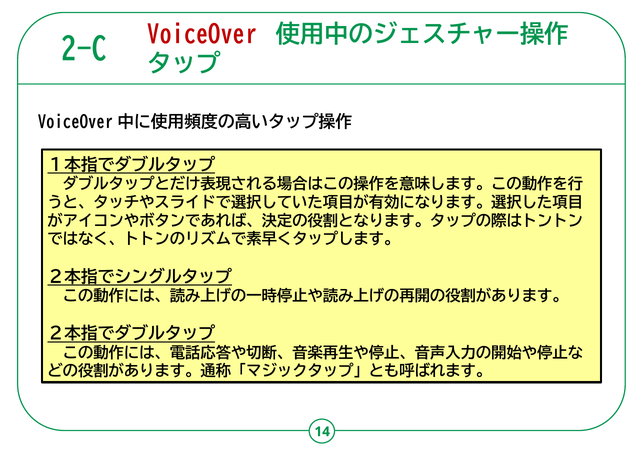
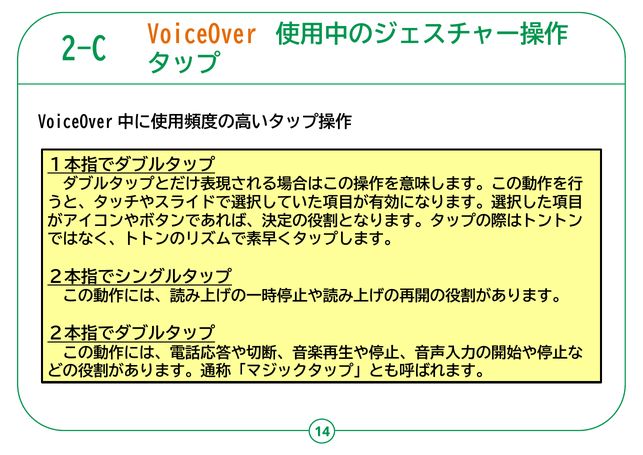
VoiceOver colour: red -> orange
